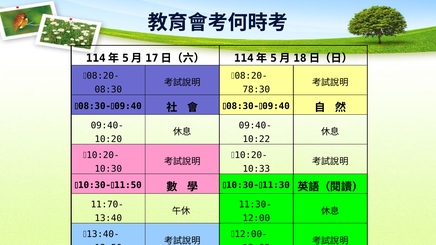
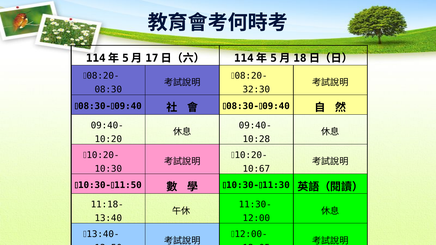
78:30: 78:30 -> 32:30
10:22: 10:22 -> 10:28
10:33: 10:33 -> 10:67
11:70-: 11:70- -> 11:18-
